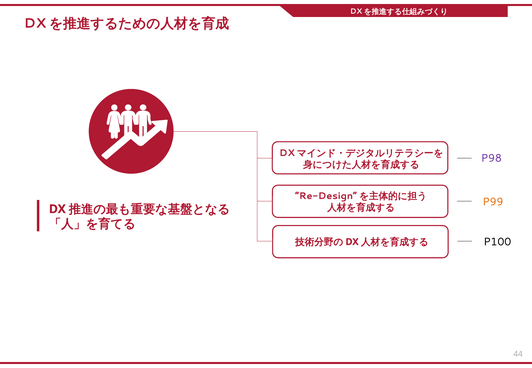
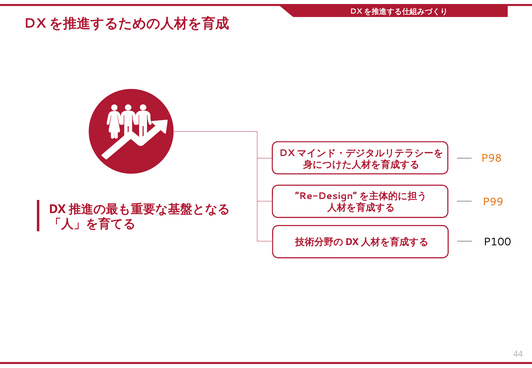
P98 colour: purple -> orange
